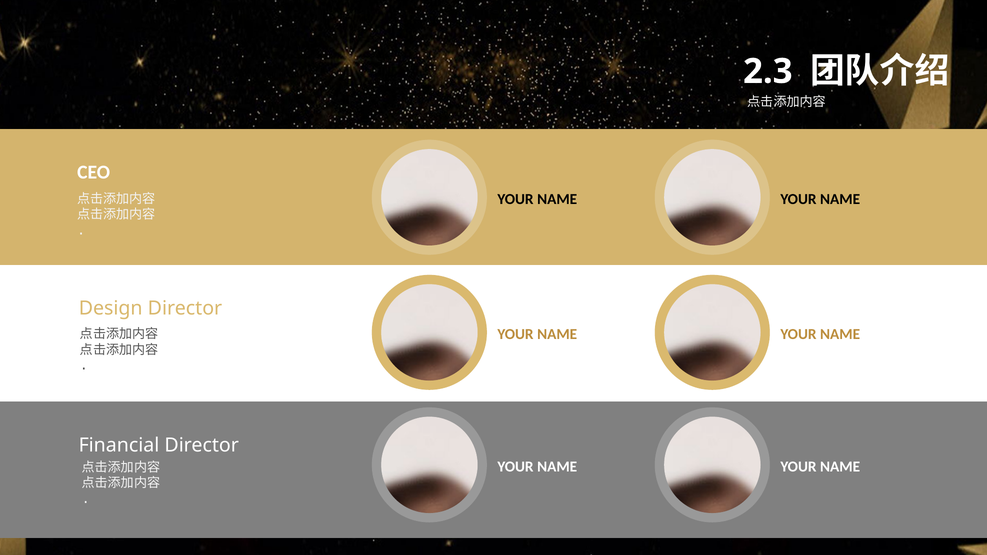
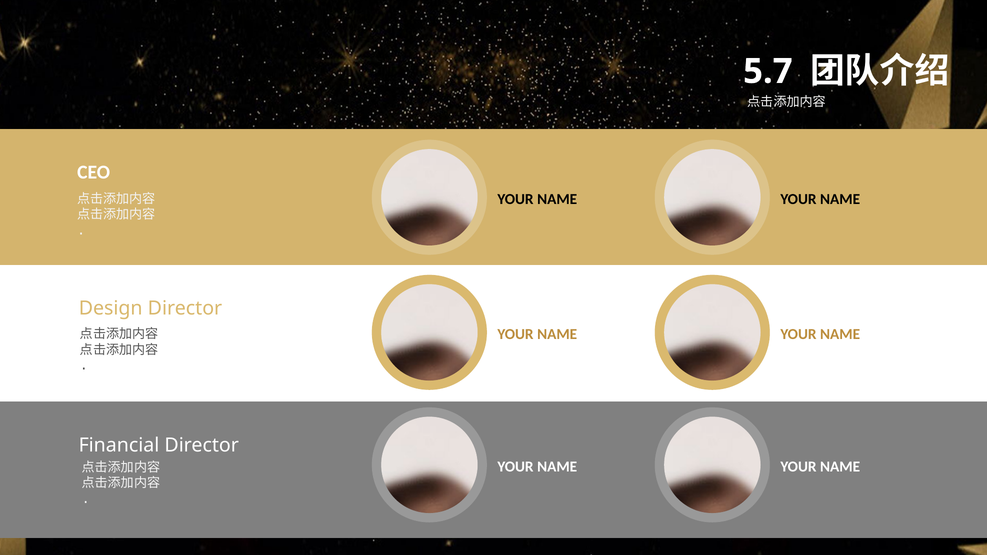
2.3: 2.3 -> 5.7
